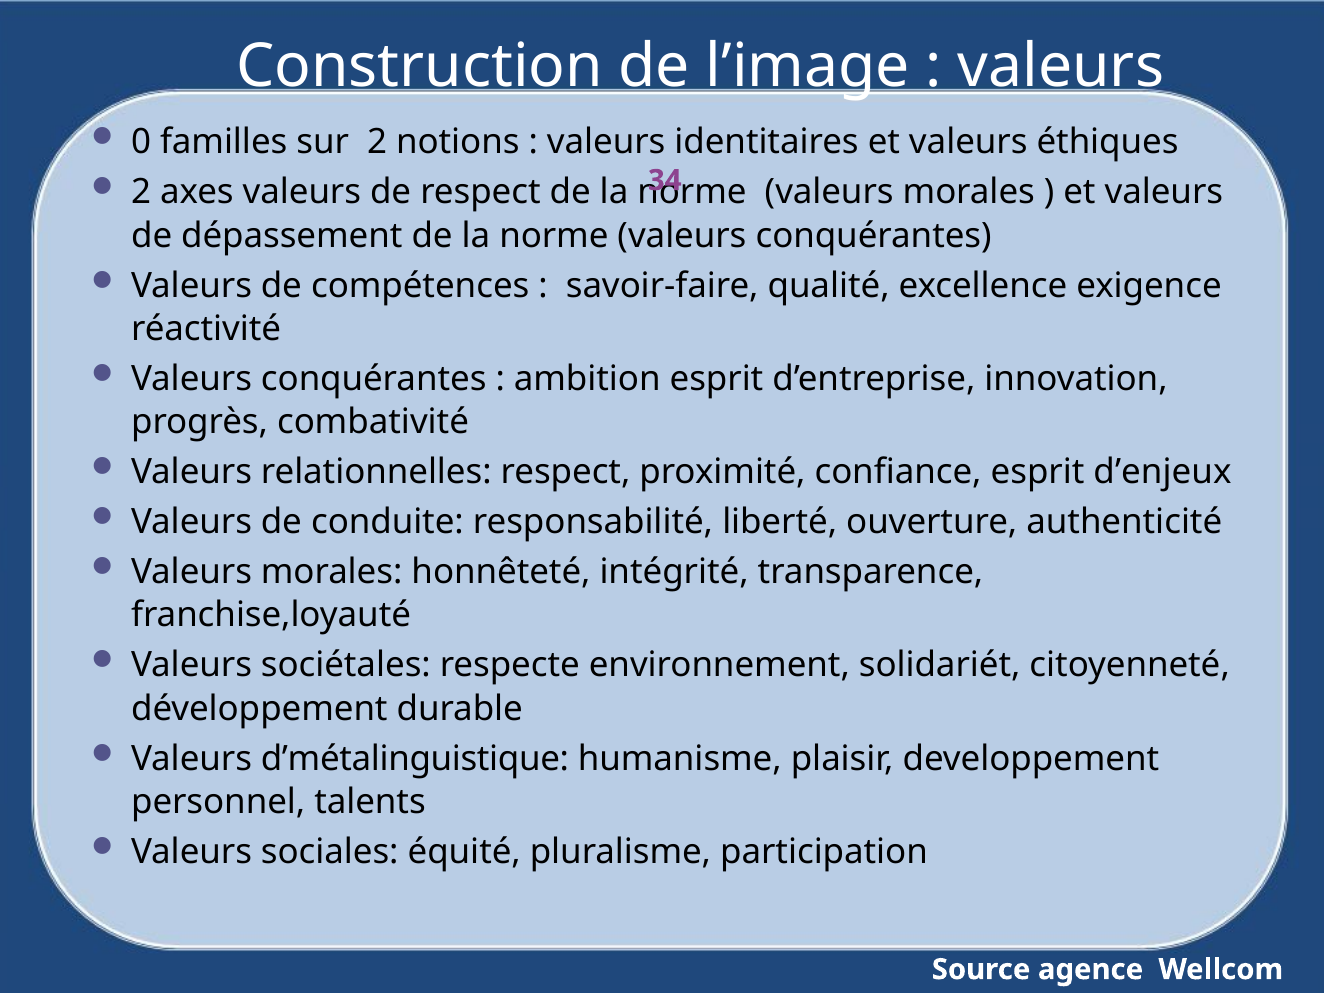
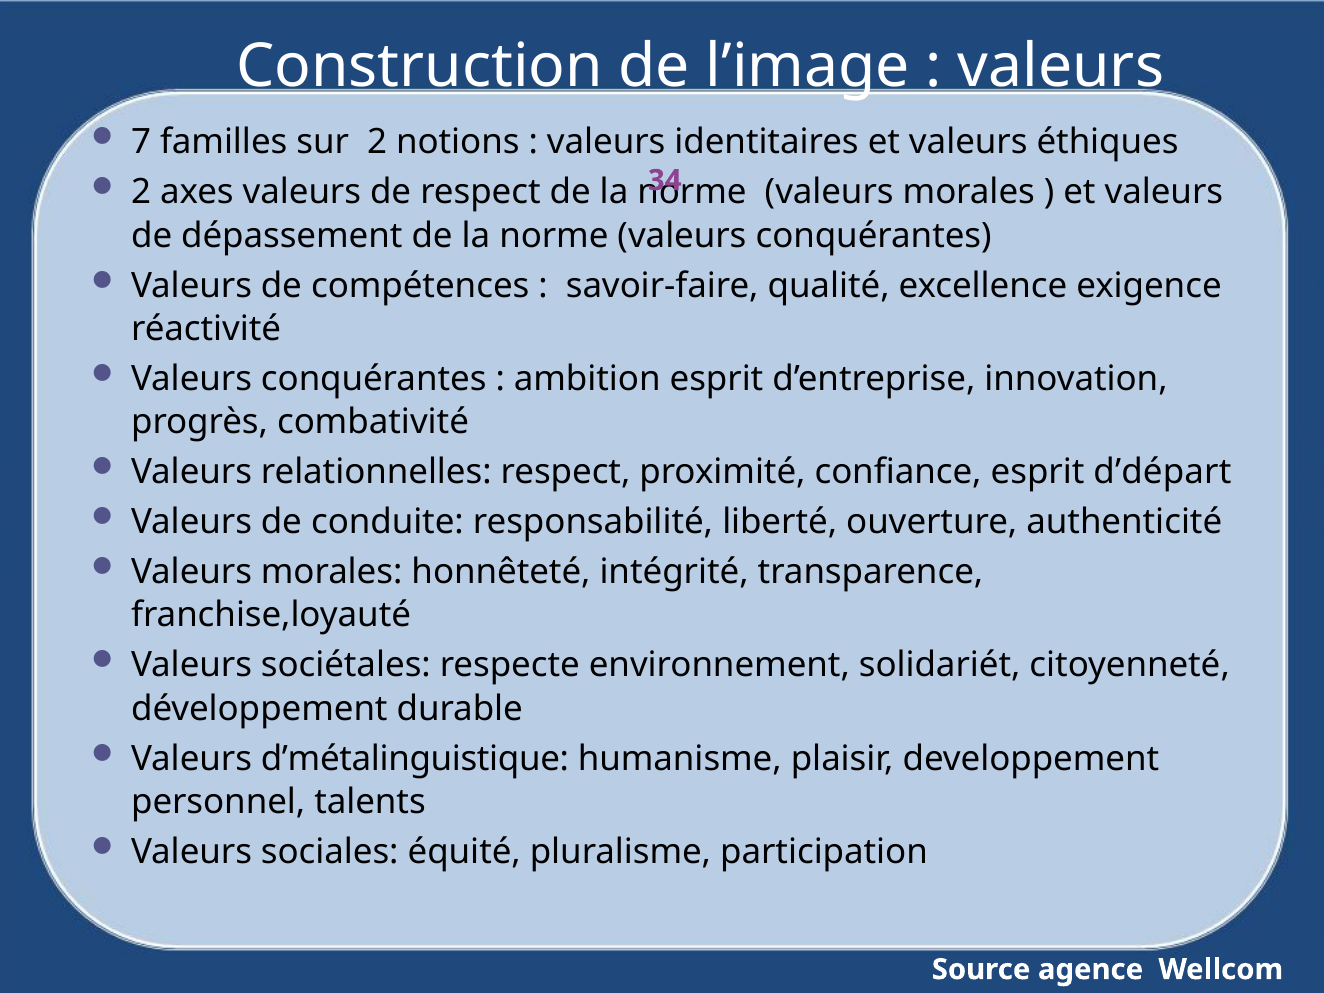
0: 0 -> 7
d’enjeux: d’enjeux -> d’départ
